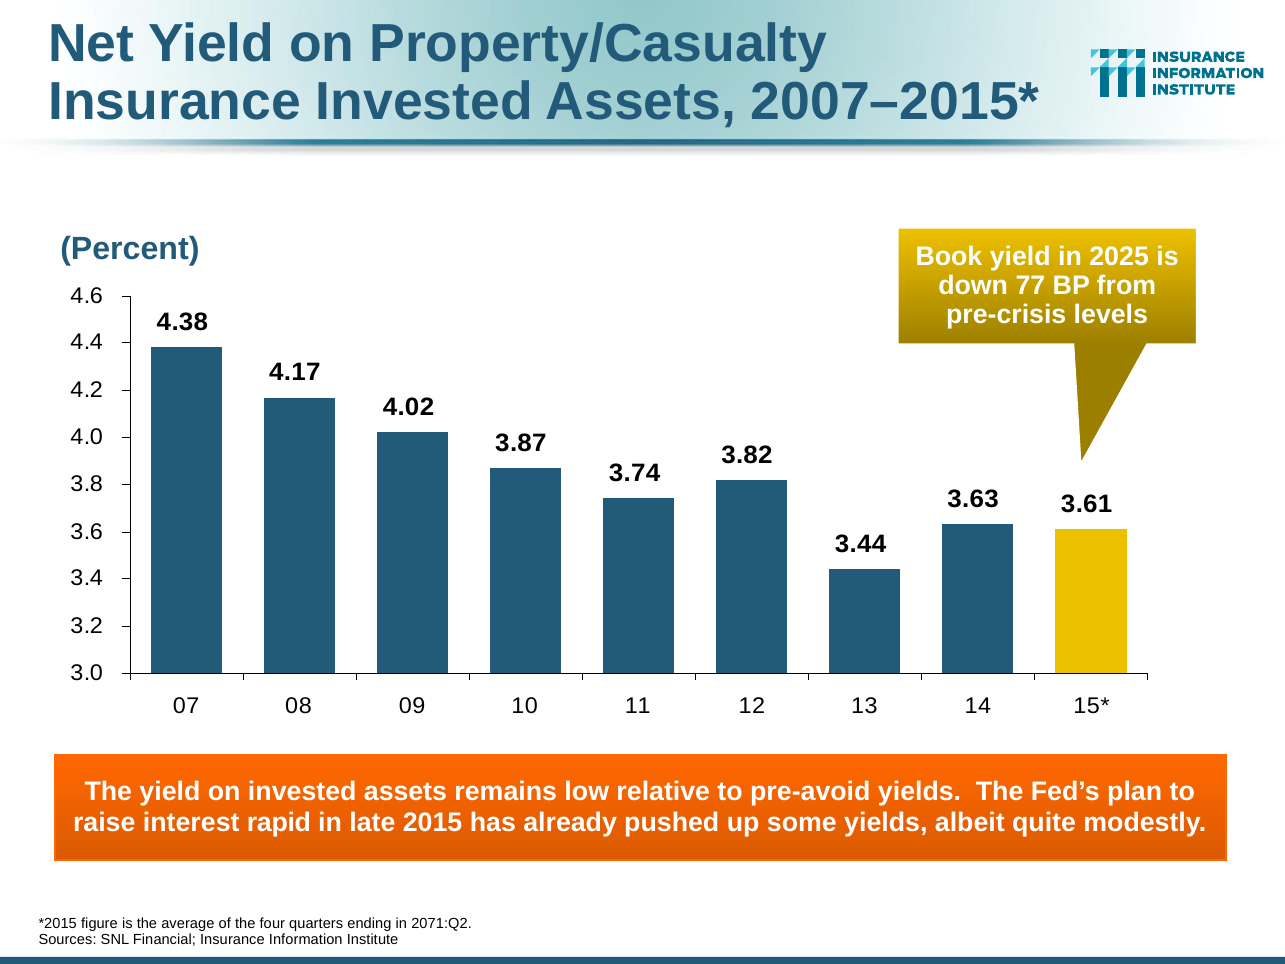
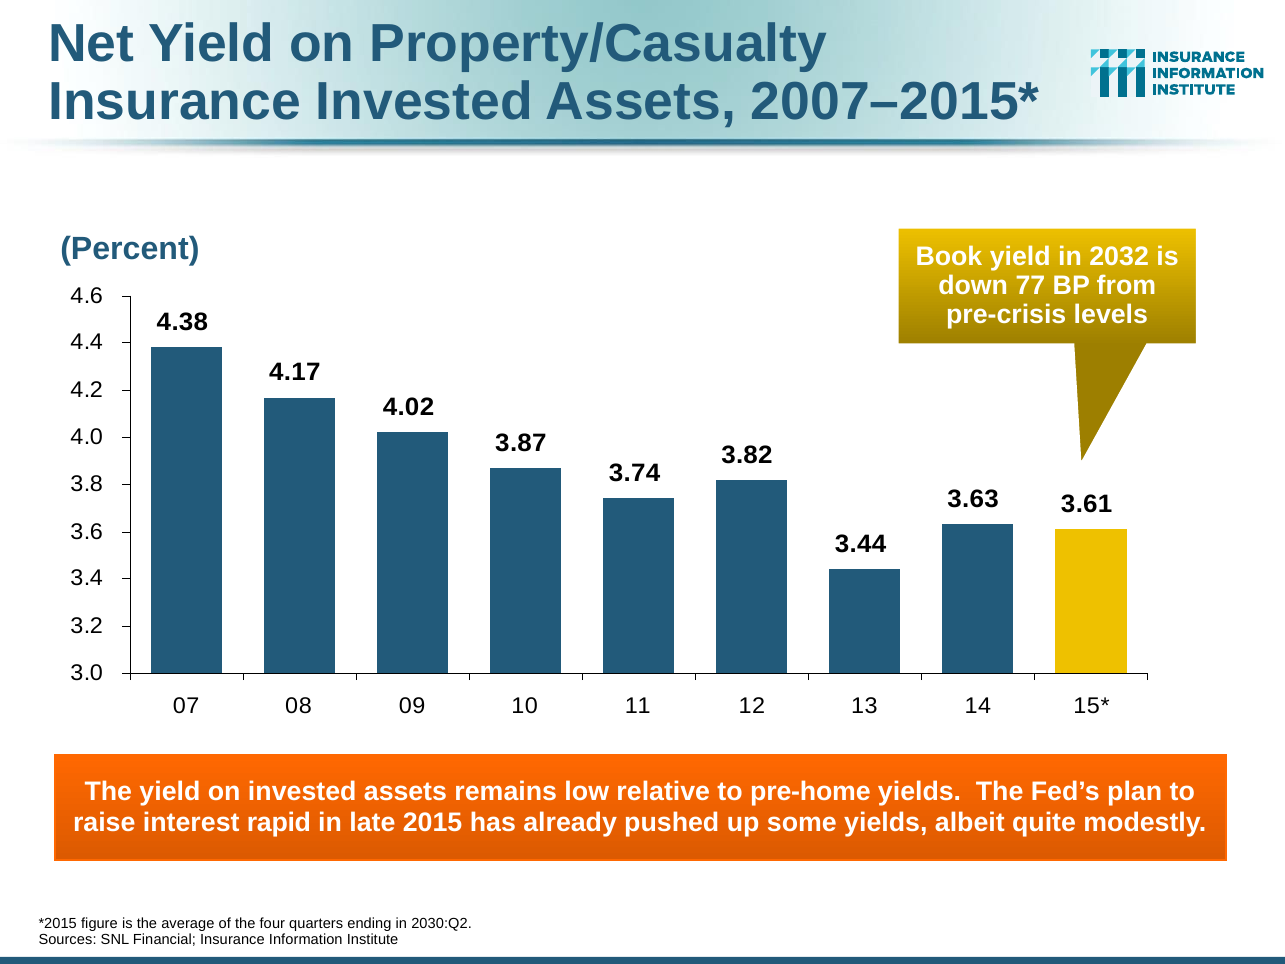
2025: 2025 -> 2032
pre-avoid: pre-avoid -> pre-home
2071:Q2: 2071:Q2 -> 2030:Q2
